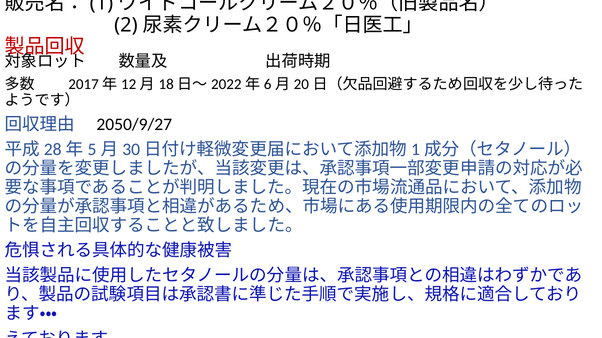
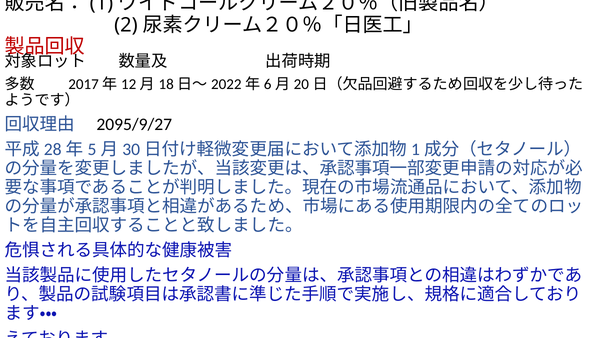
2050/9/27: 2050/9/27 -> 2095/9/27
